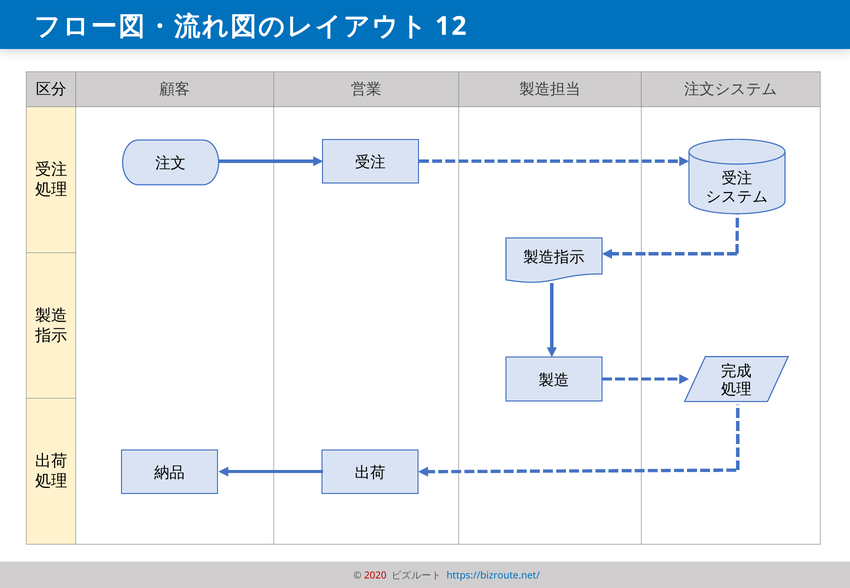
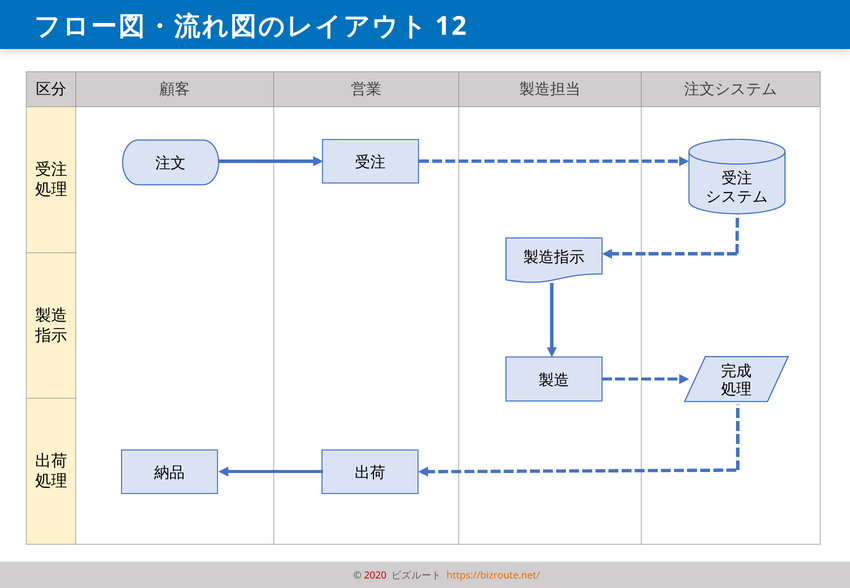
https://bizroute.net/ colour: blue -> orange
